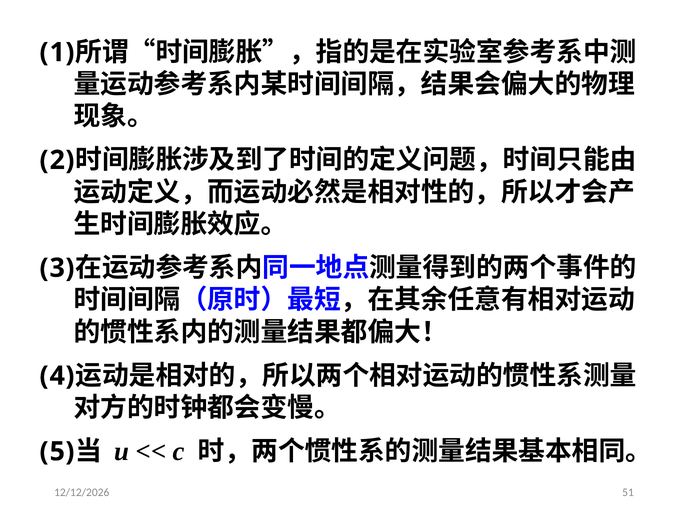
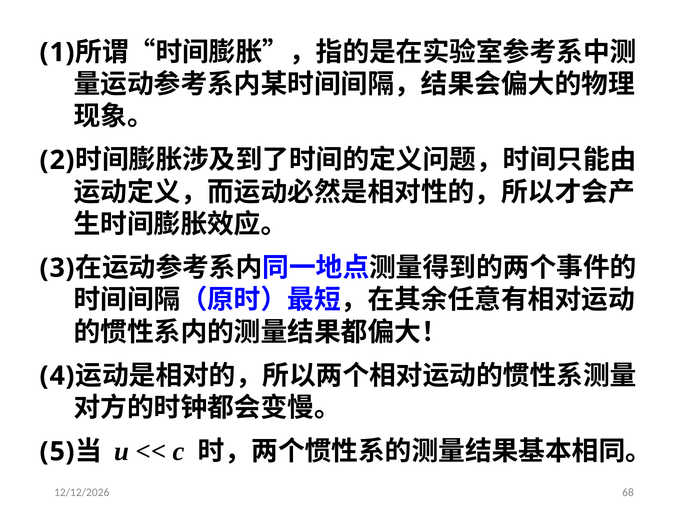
51: 51 -> 68
